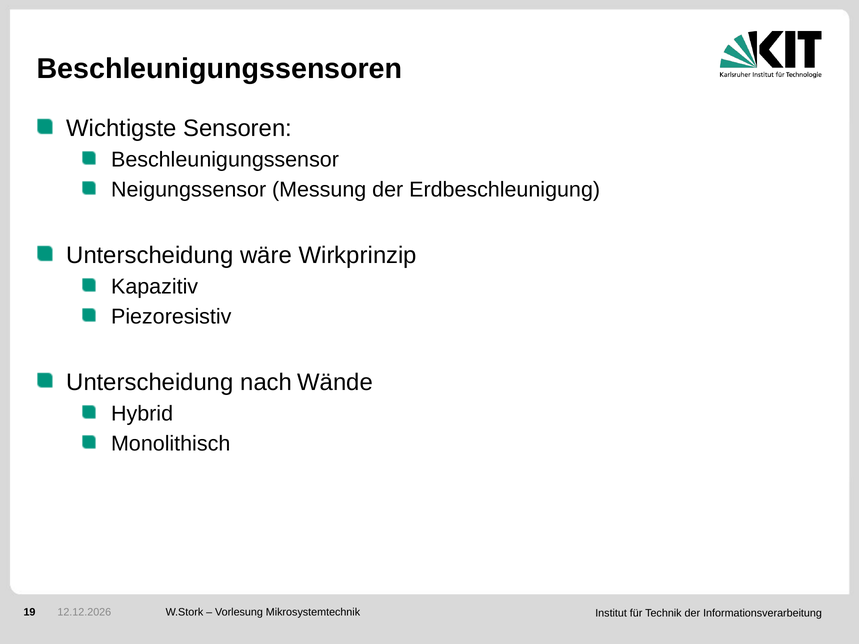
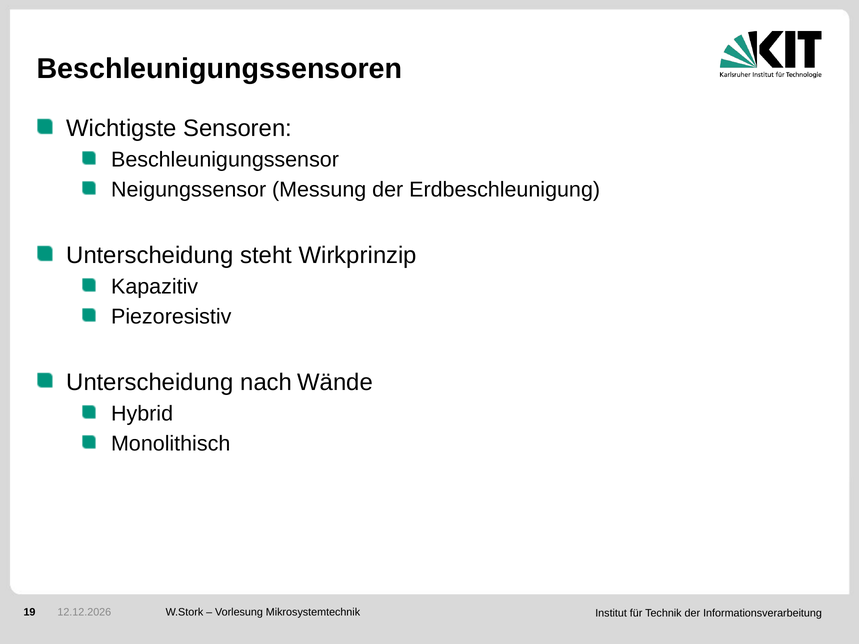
wäre: wäre -> steht
